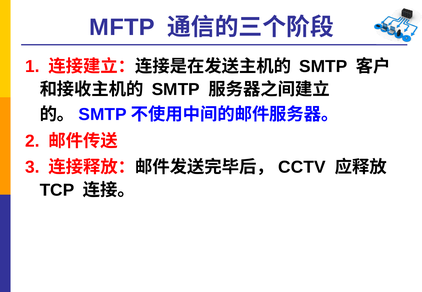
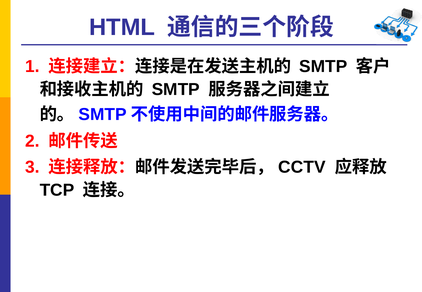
MFTP: MFTP -> HTML
